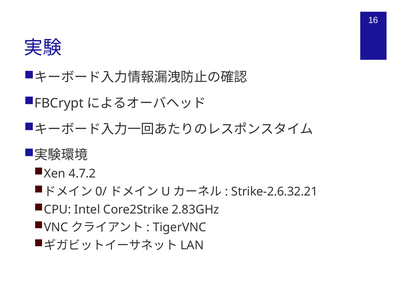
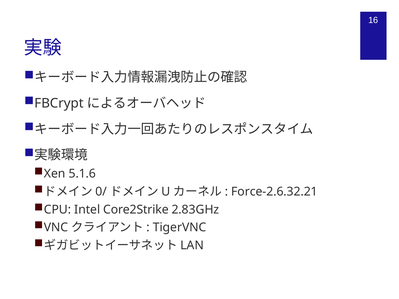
4.7.2: 4.7.2 -> 5.1.6
Strike-2.6.32.21: Strike-2.6.32.21 -> Force-2.6.32.21
